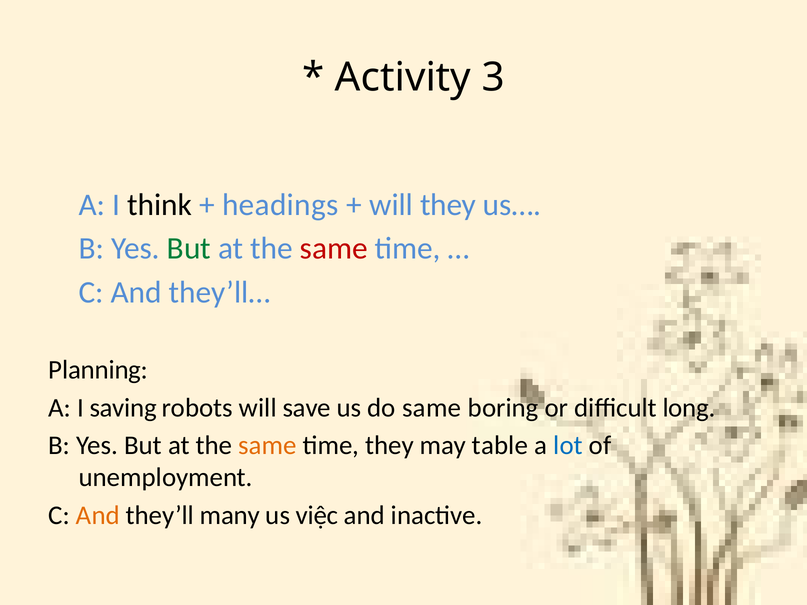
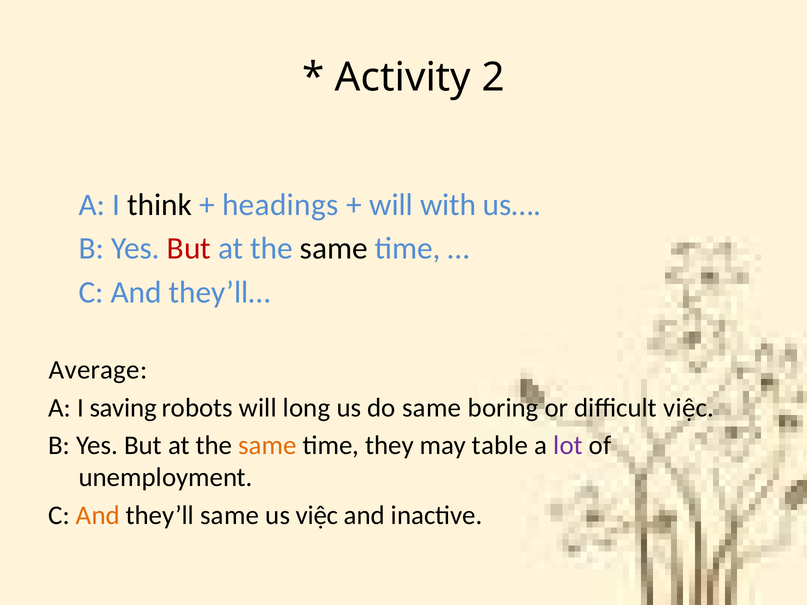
3: 3 -> 2
will they: they -> with
But at (189, 249) colour: green -> red
same at (334, 249) colour: red -> black
Planning: Planning -> Average
save: save -> long
difficult long: long -> việc
lot colour: blue -> purple
they’ll many: many -> same
